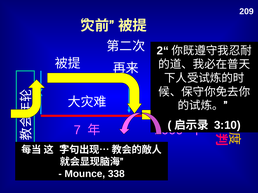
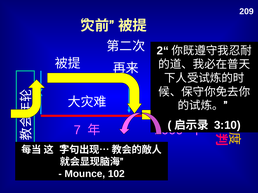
338: 338 -> 102
